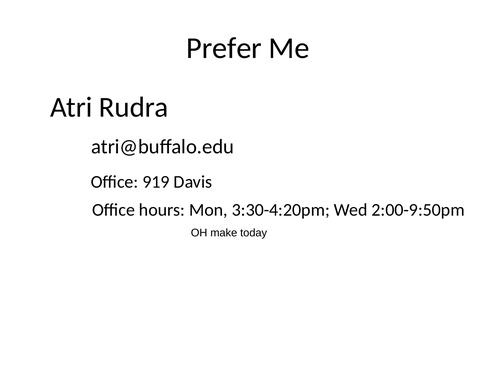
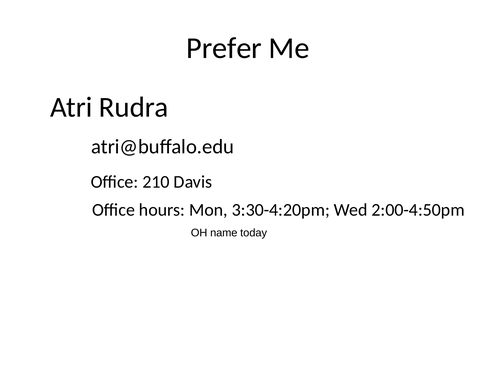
919: 919 -> 210
2:00-9:50pm: 2:00-9:50pm -> 2:00-4:50pm
make: make -> name
